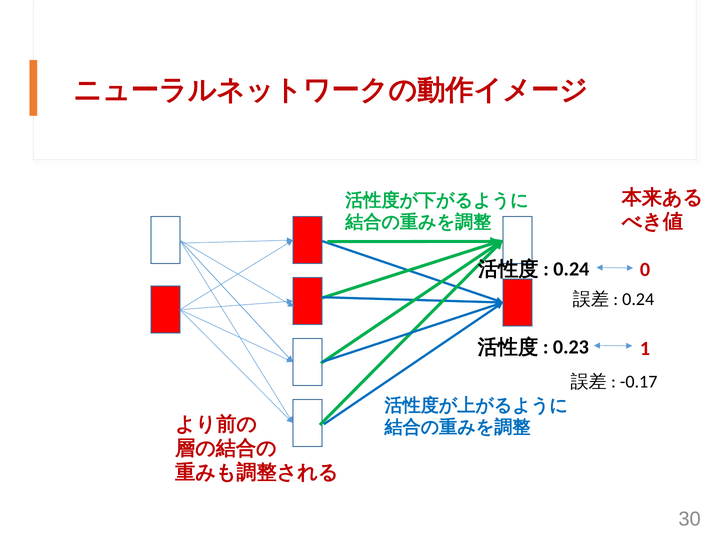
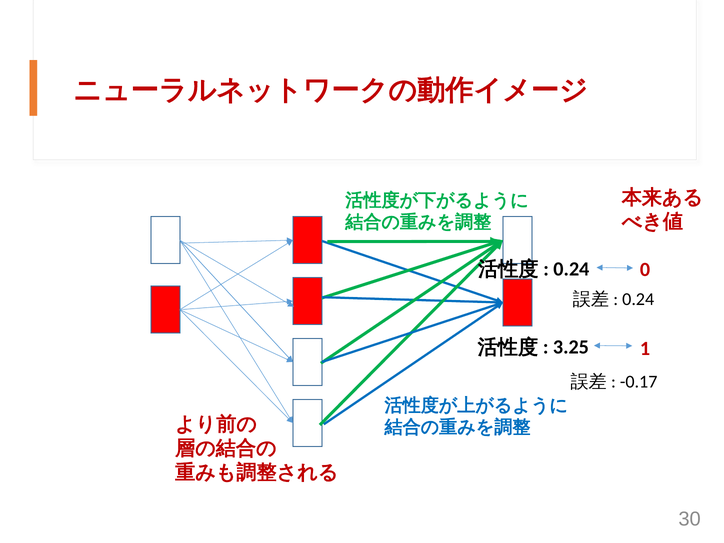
0.23: 0.23 -> 3.25
